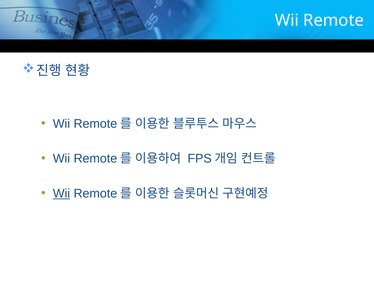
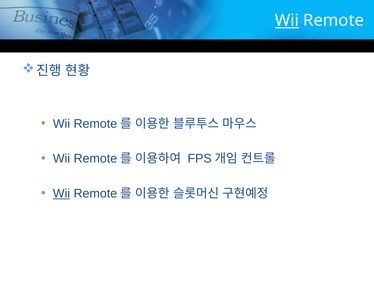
Wii at (287, 20) underline: none -> present
